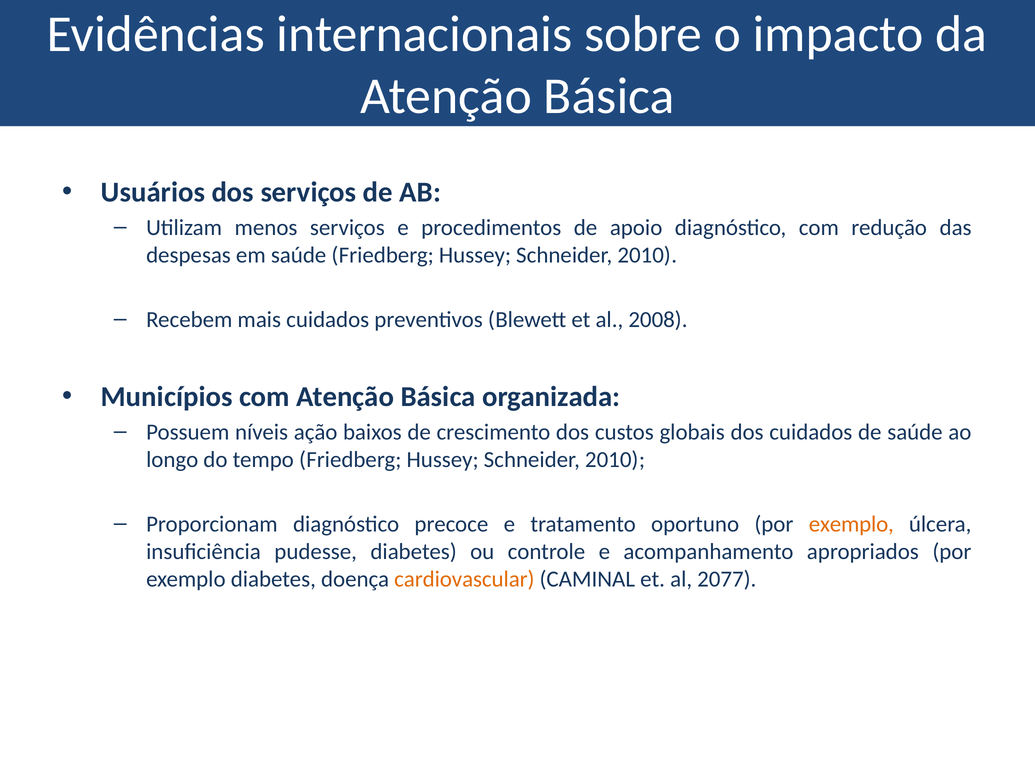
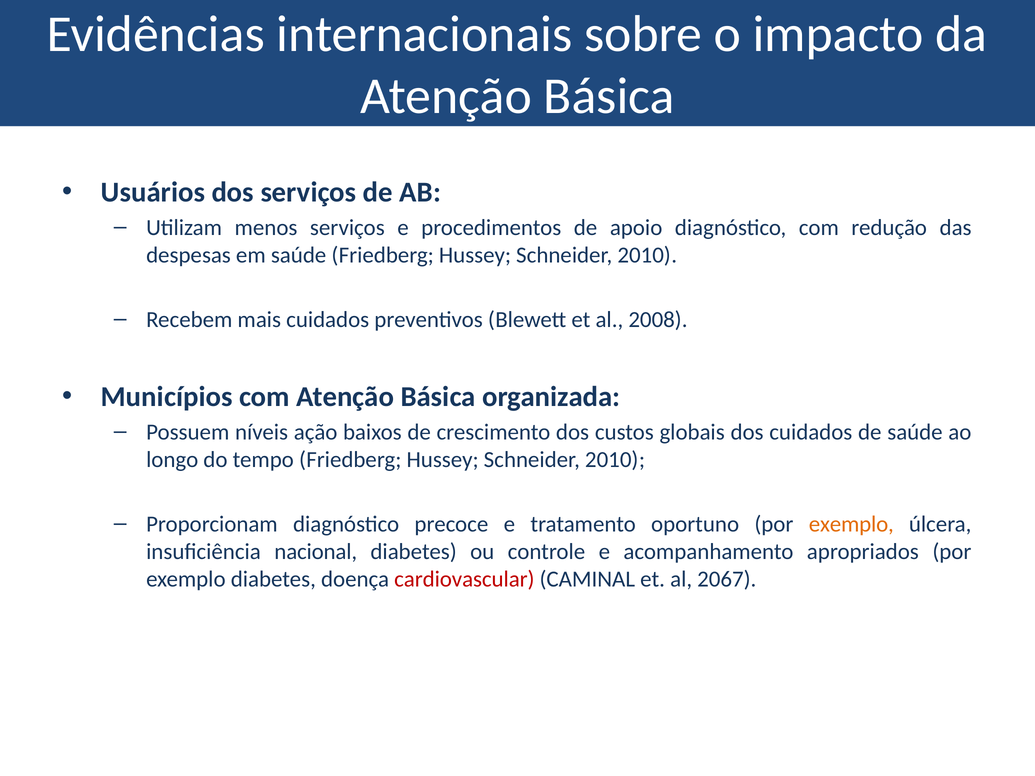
pudesse: pudesse -> nacional
cardiovascular colour: orange -> red
2077: 2077 -> 2067
